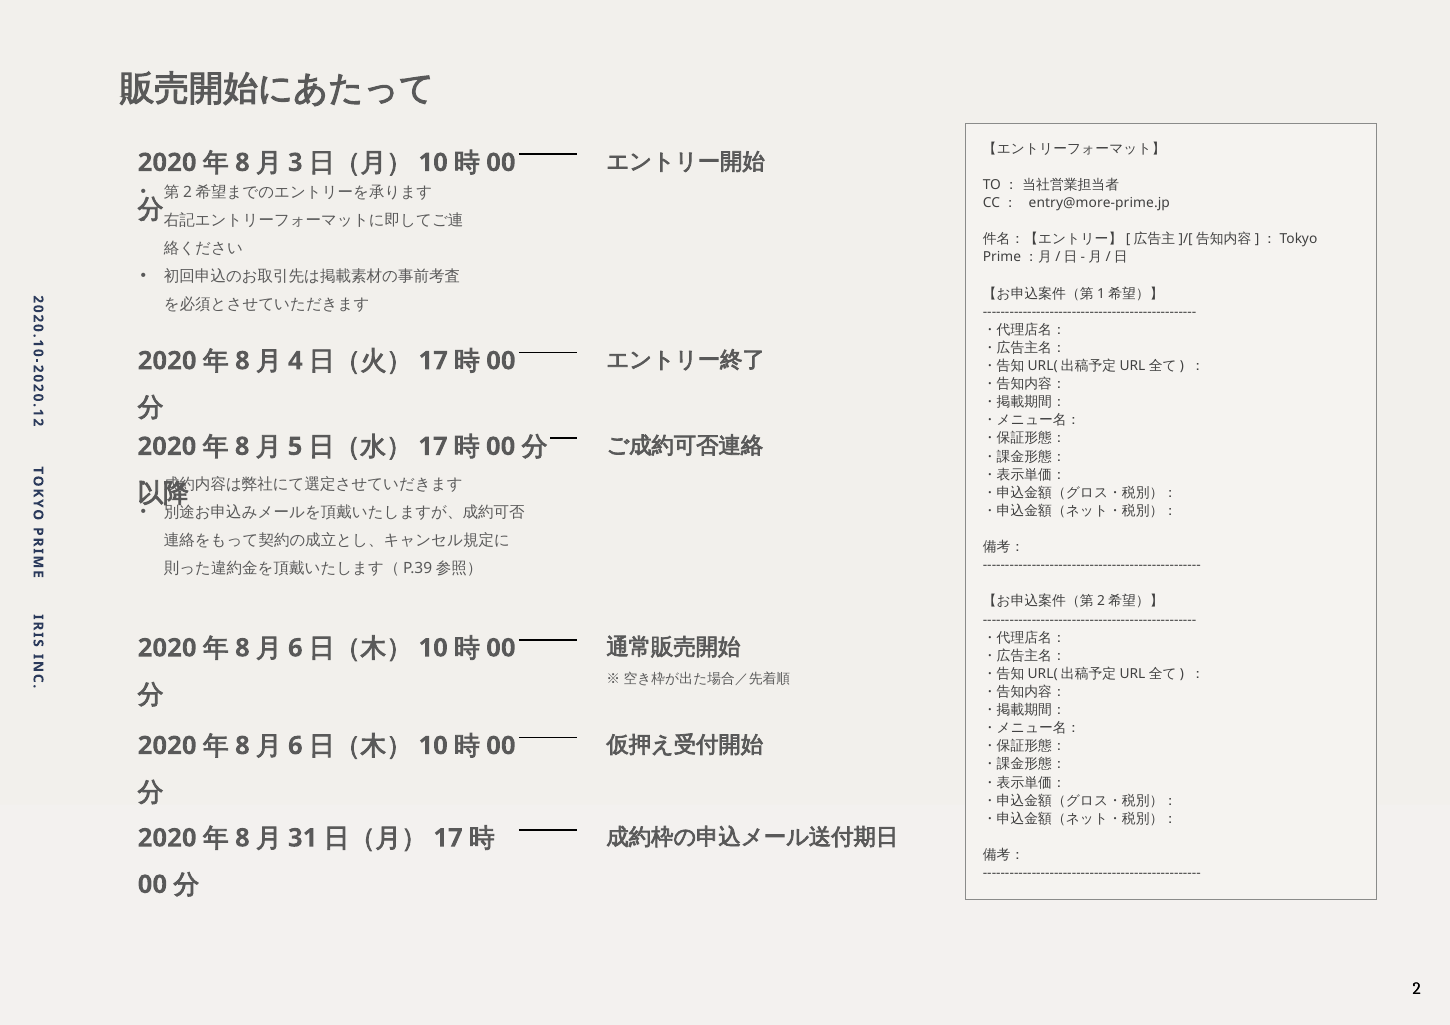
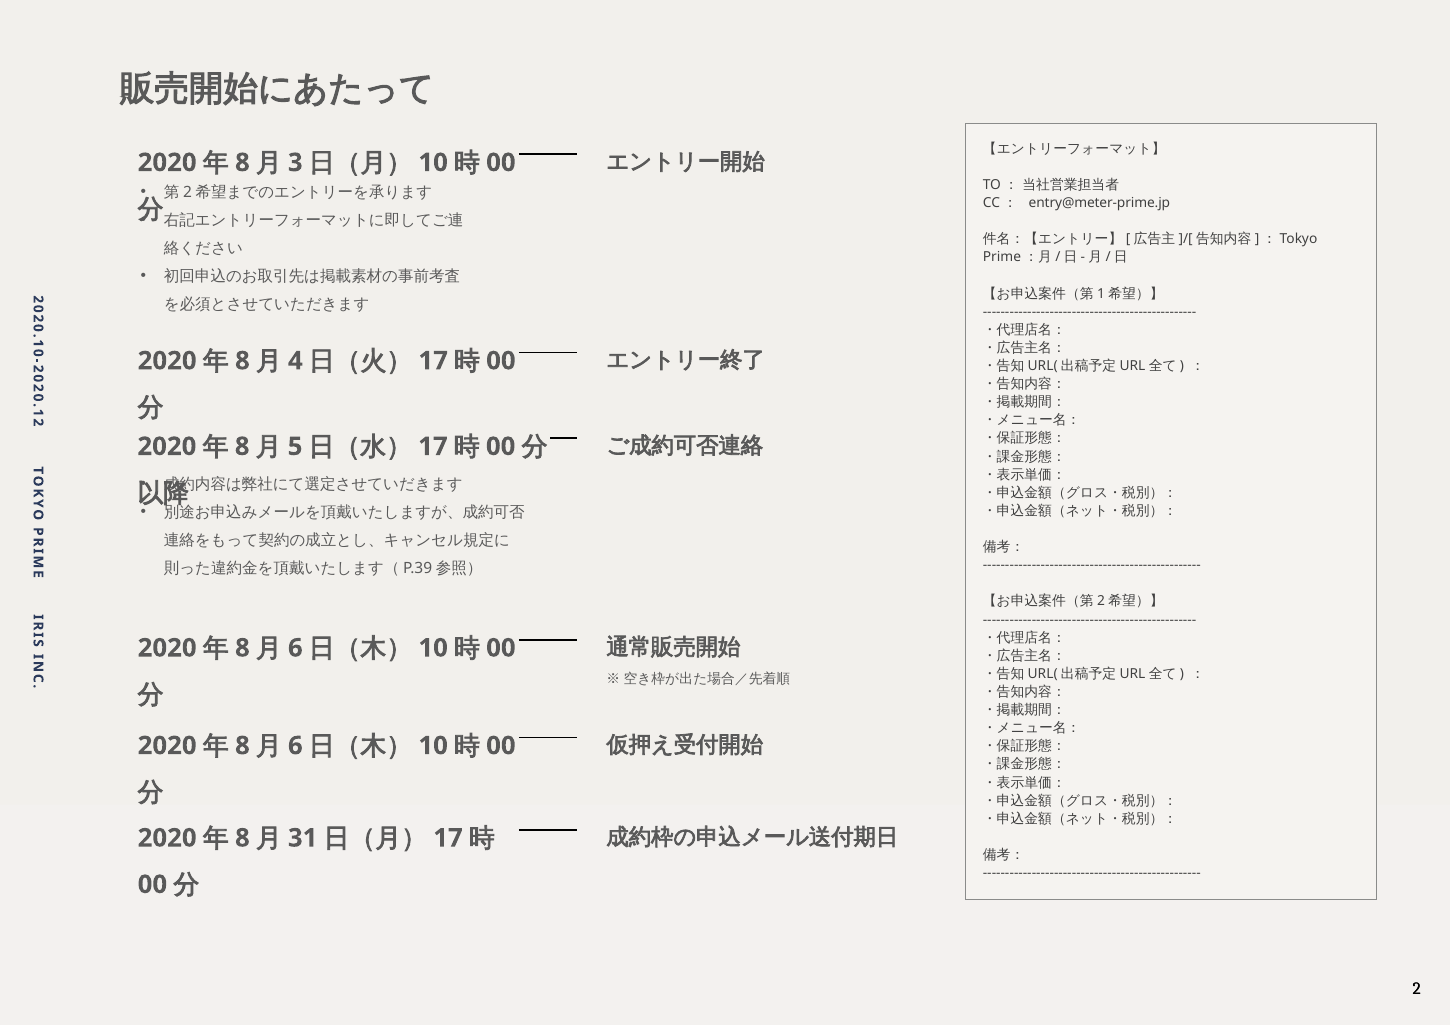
entry@more-prime.jp: entry@more-prime.jp -> entry@meter-prime.jp
